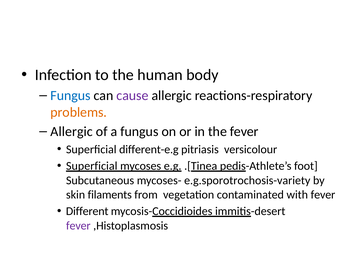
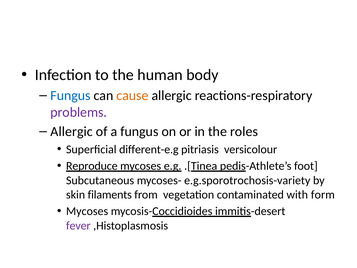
cause colour: purple -> orange
problems colour: orange -> purple
the fever: fever -> roles
Superficial at (92, 166): Superficial -> Reproduce
with fever: fever -> form
Different at (87, 211): Different -> Mycoses
